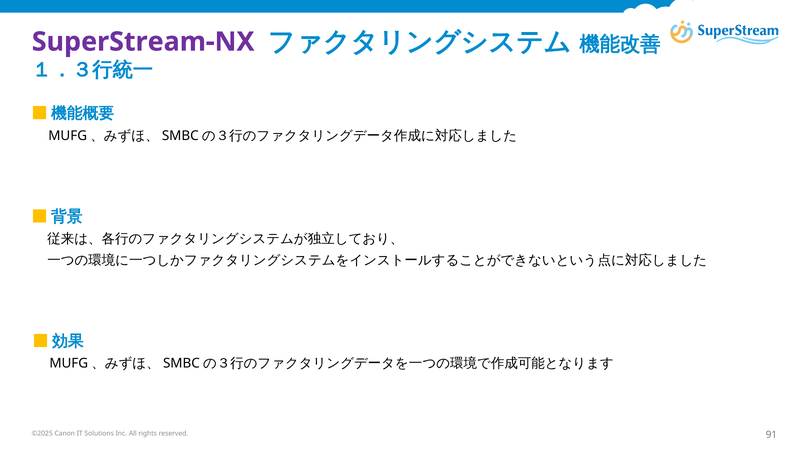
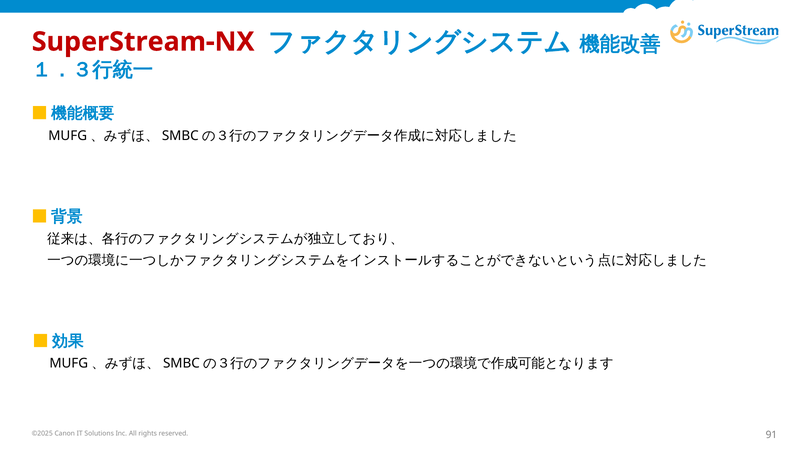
SuperStream-NX colour: purple -> red
